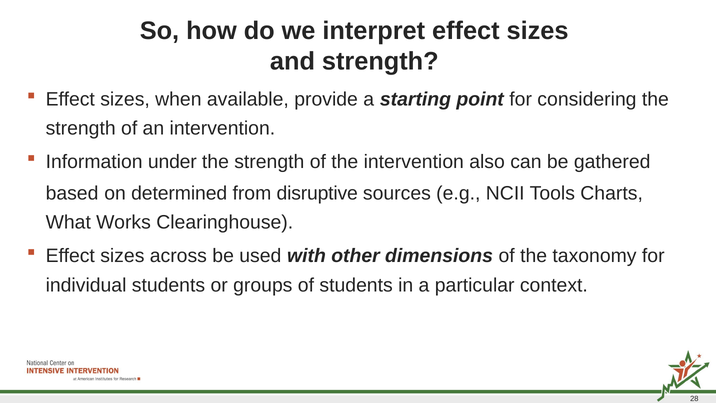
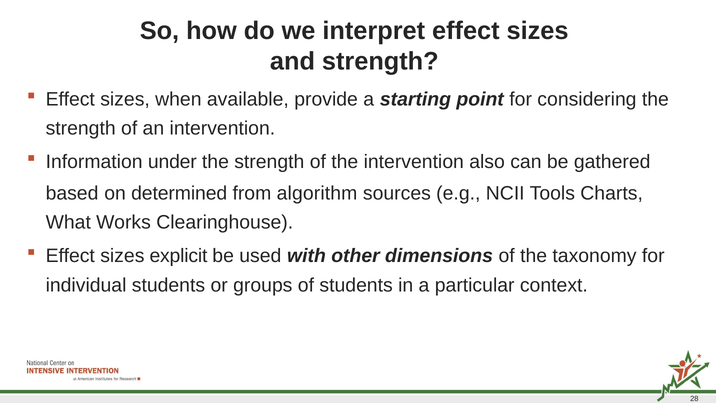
disruptive: disruptive -> algorithm
across: across -> explicit
